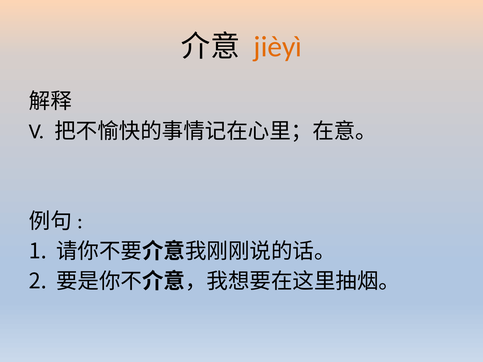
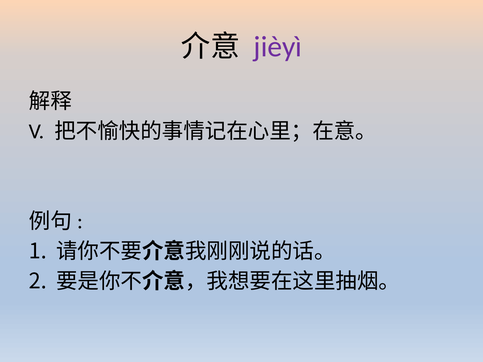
jièyì colour: orange -> purple
